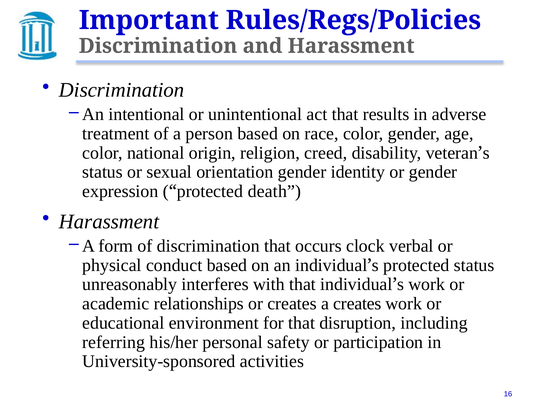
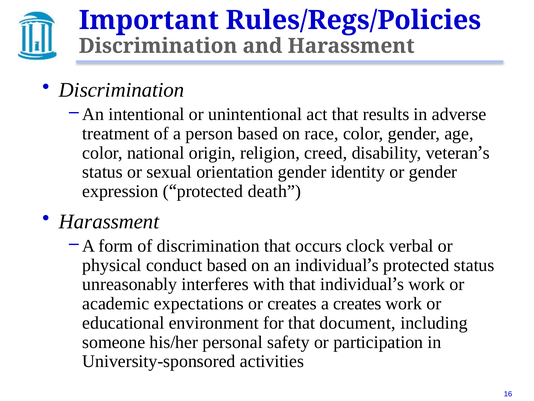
relationships: relationships -> expectations
disruption: disruption -> document
referring: referring -> someone
